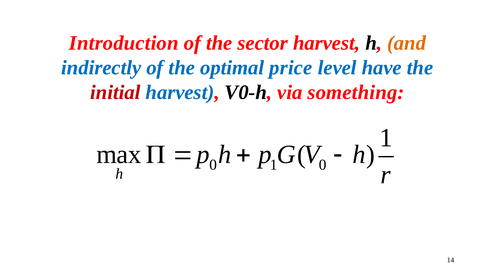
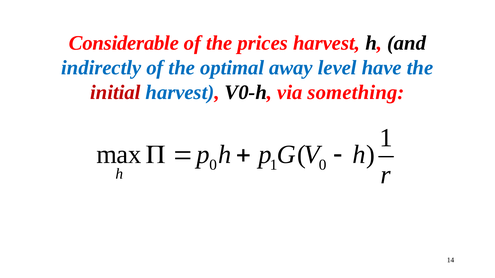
Introduction: Introduction -> Considerable
sector: sector -> prices
and colour: orange -> black
price: price -> away
